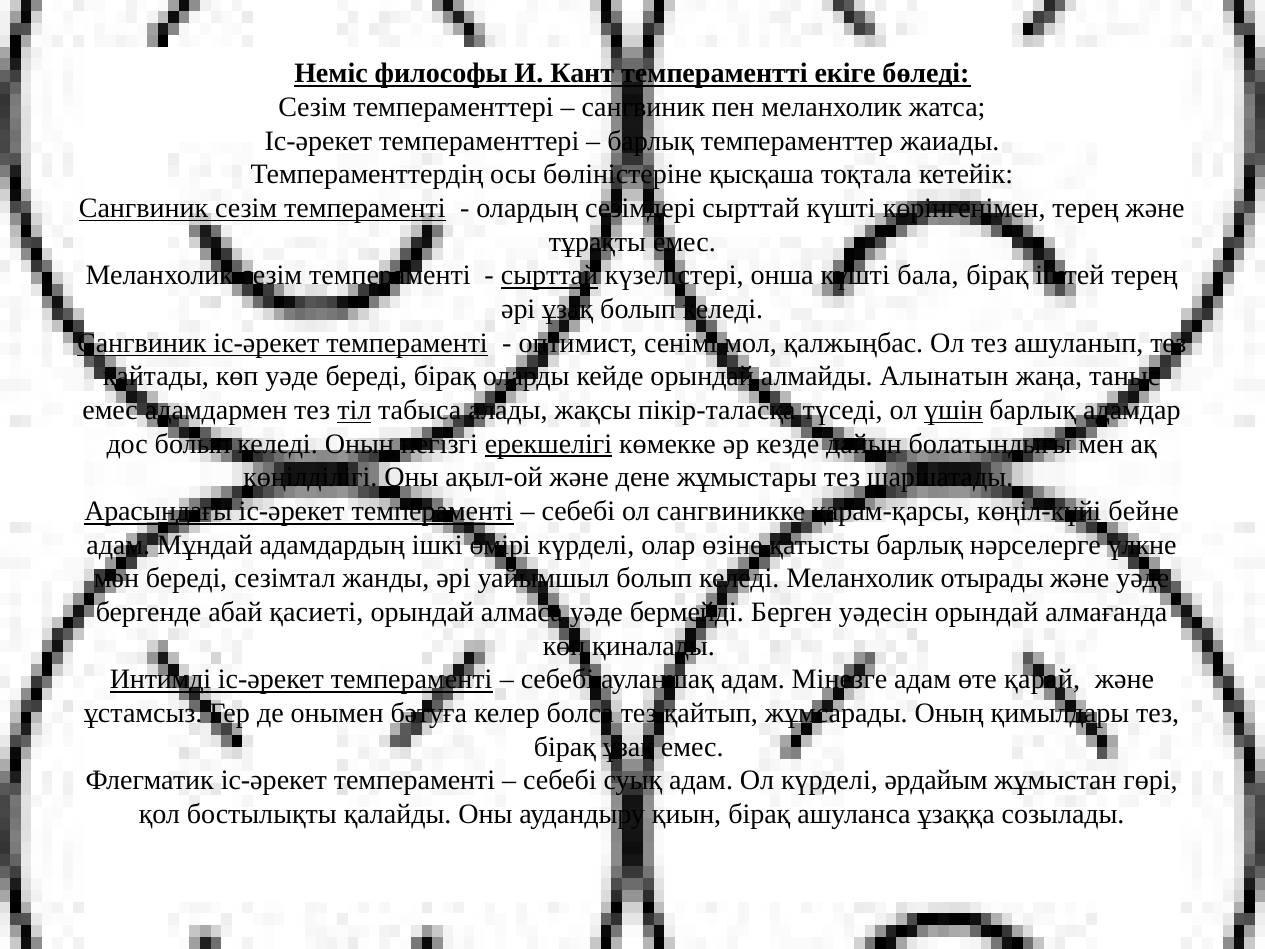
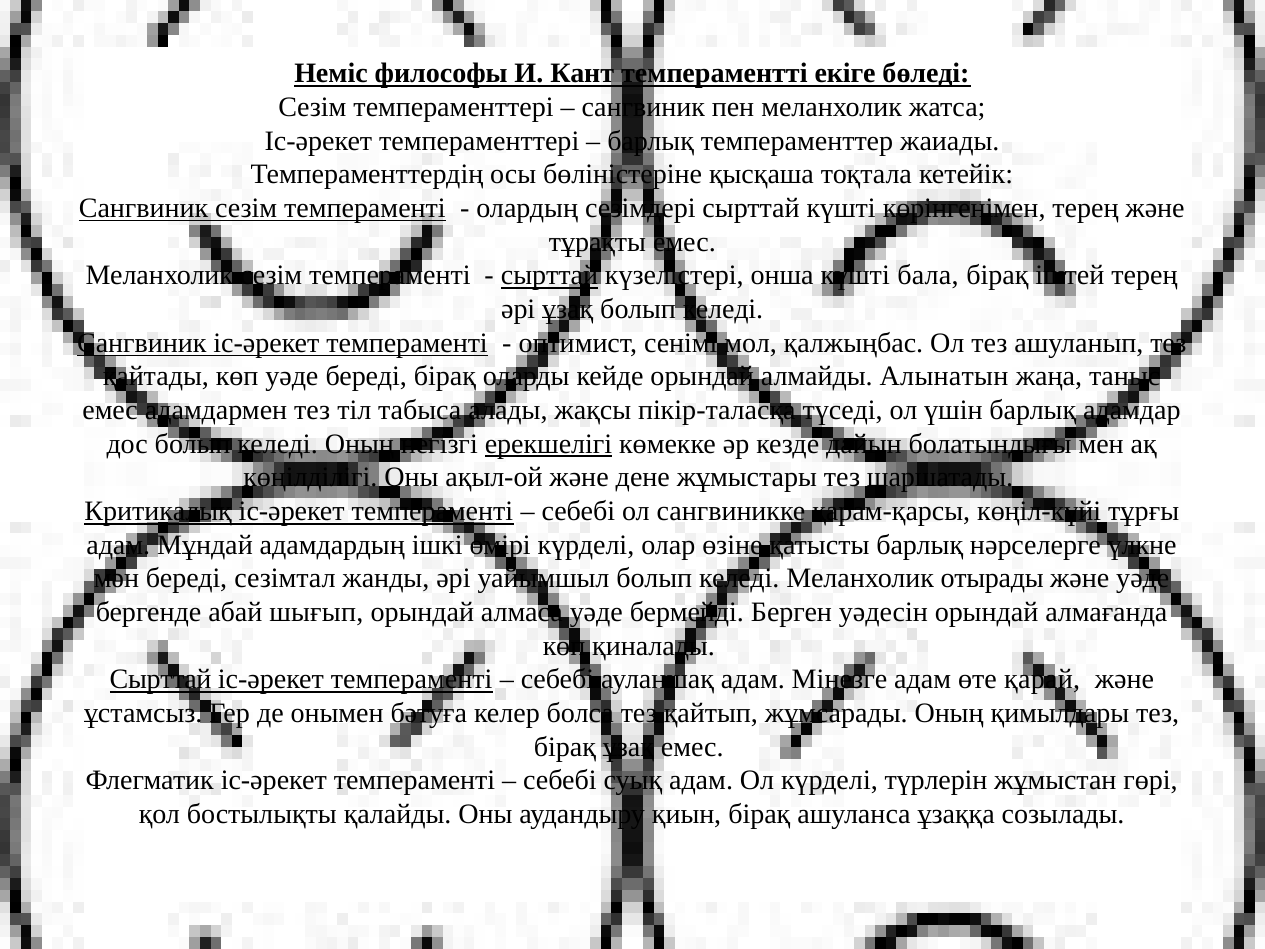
тіл underline: present -> none
үшін underline: present -> none
Арасындағы: Арасындағы -> Критикалық
бейне: бейне -> тұрғы
қасиеті: қасиеті -> шығып
Интимді at (161, 680): Интимді -> Сырттай
әрдайым: әрдайым -> түрлерін
